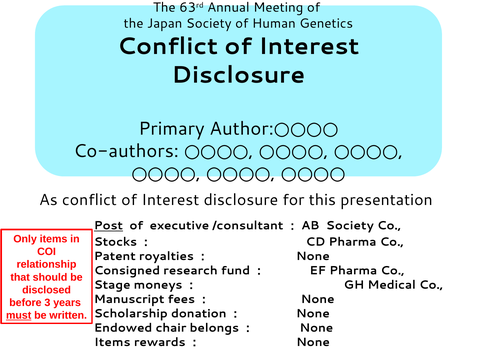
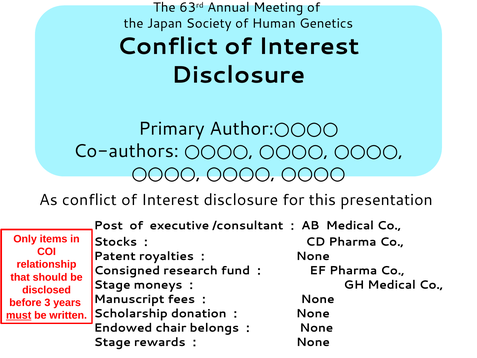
Post underline: present -> none
Society at (350, 226): Society -> Medical
Items at (112, 342): Items -> Stage
